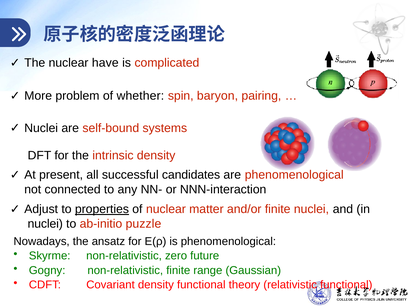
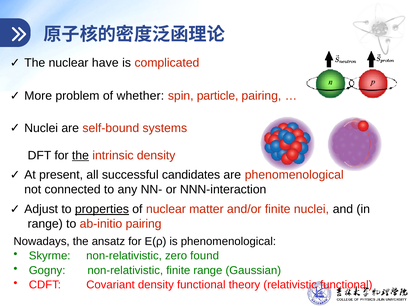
baryon: baryon -> particle
the at (80, 156) underline: none -> present
nuclei at (45, 224): nuclei -> range
ab-initio puzzle: puzzle -> pairing
future: future -> found
